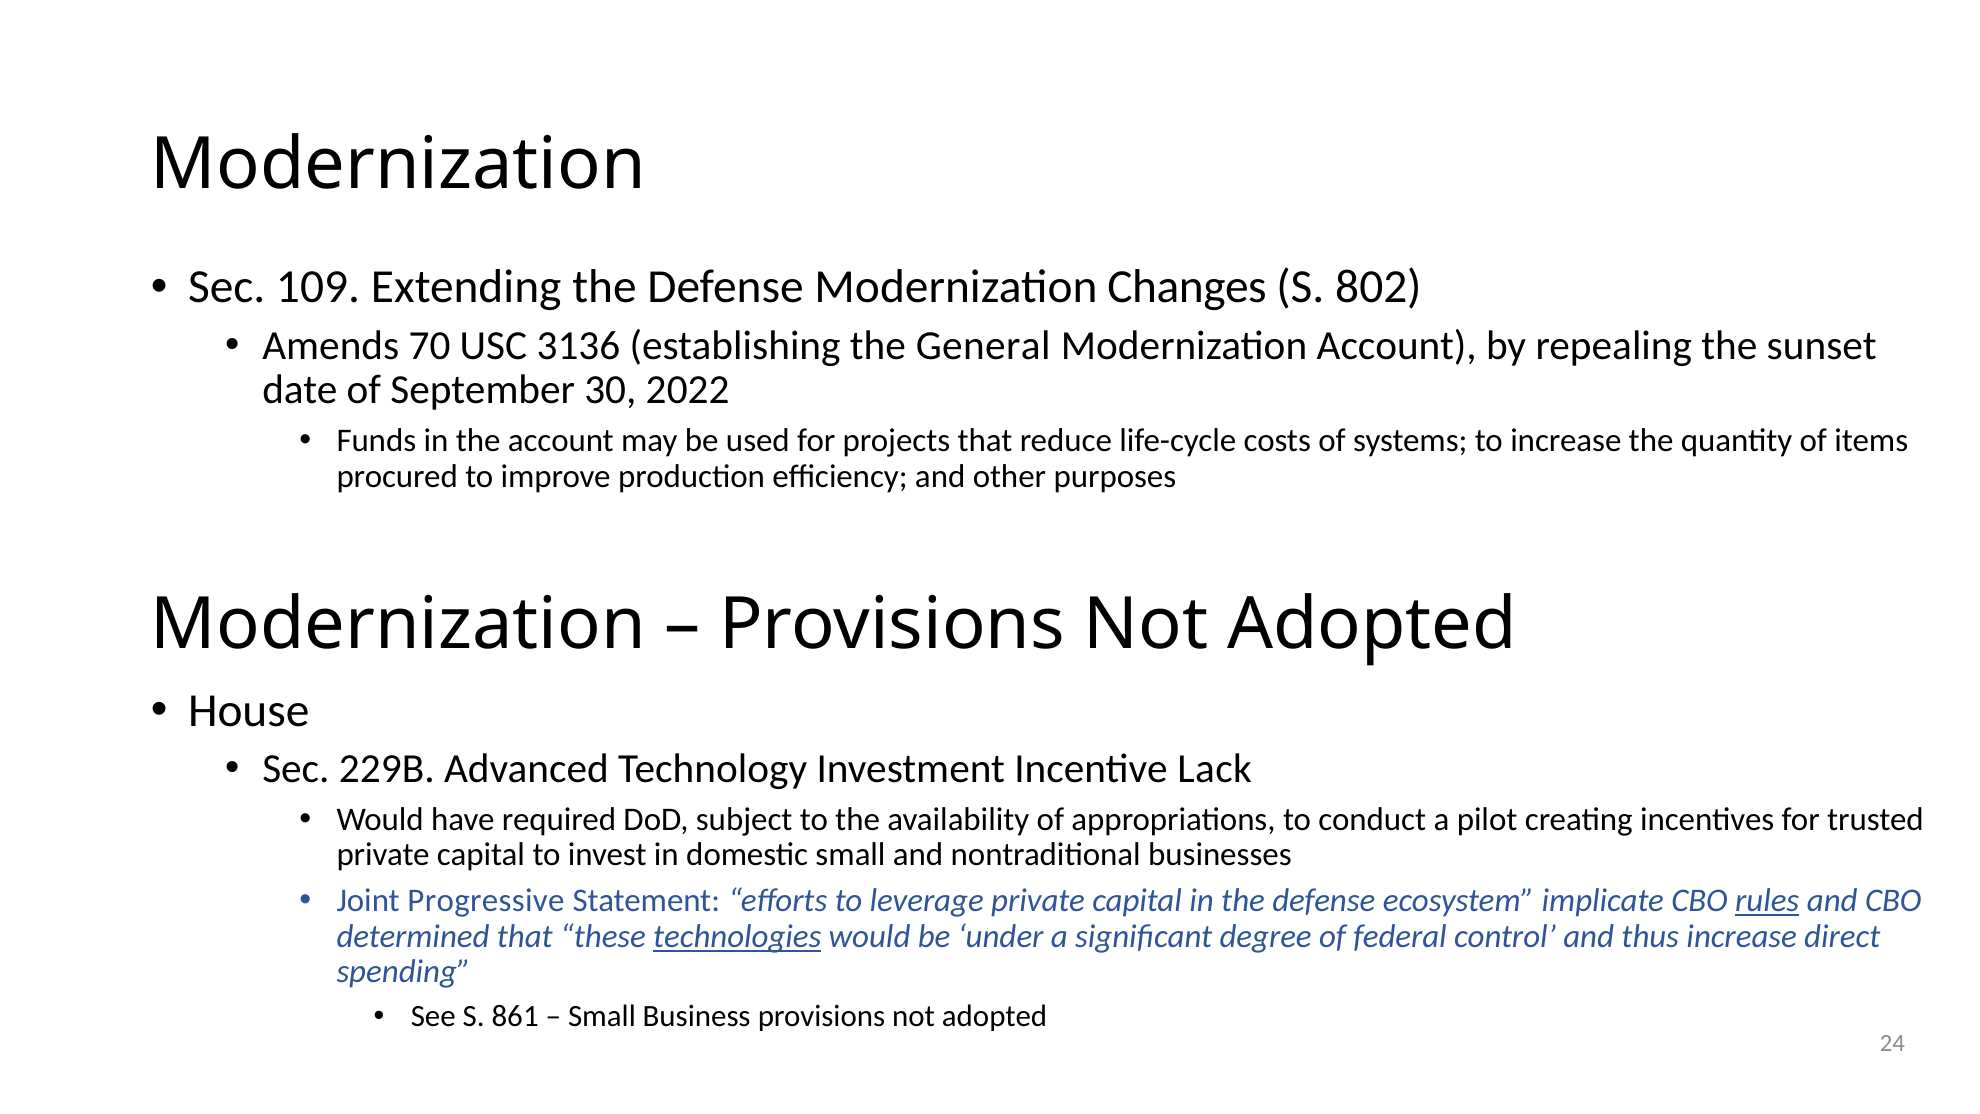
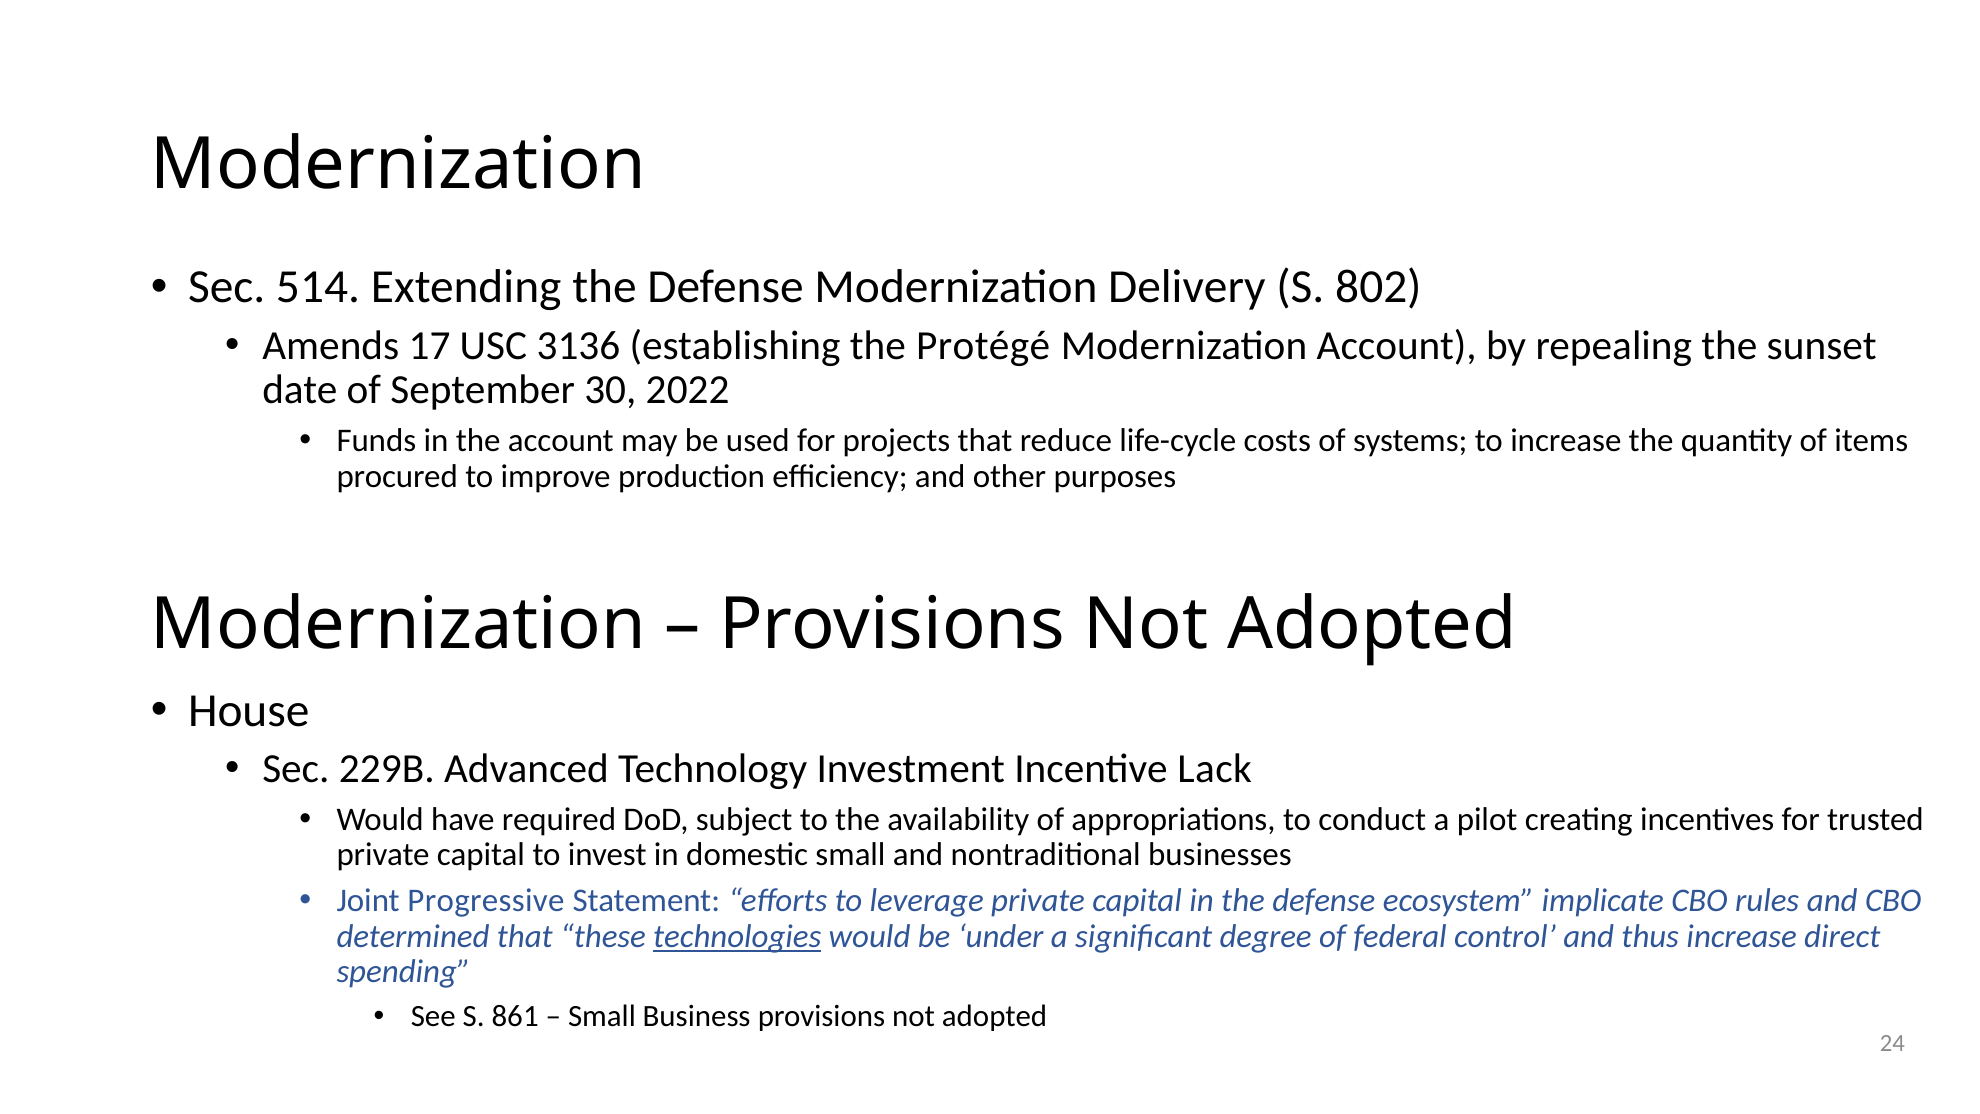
109: 109 -> 514
Changes: Changes -> Delivery
70: 70 -> 17
General: General -> Protégé
rules underline: present -> none
